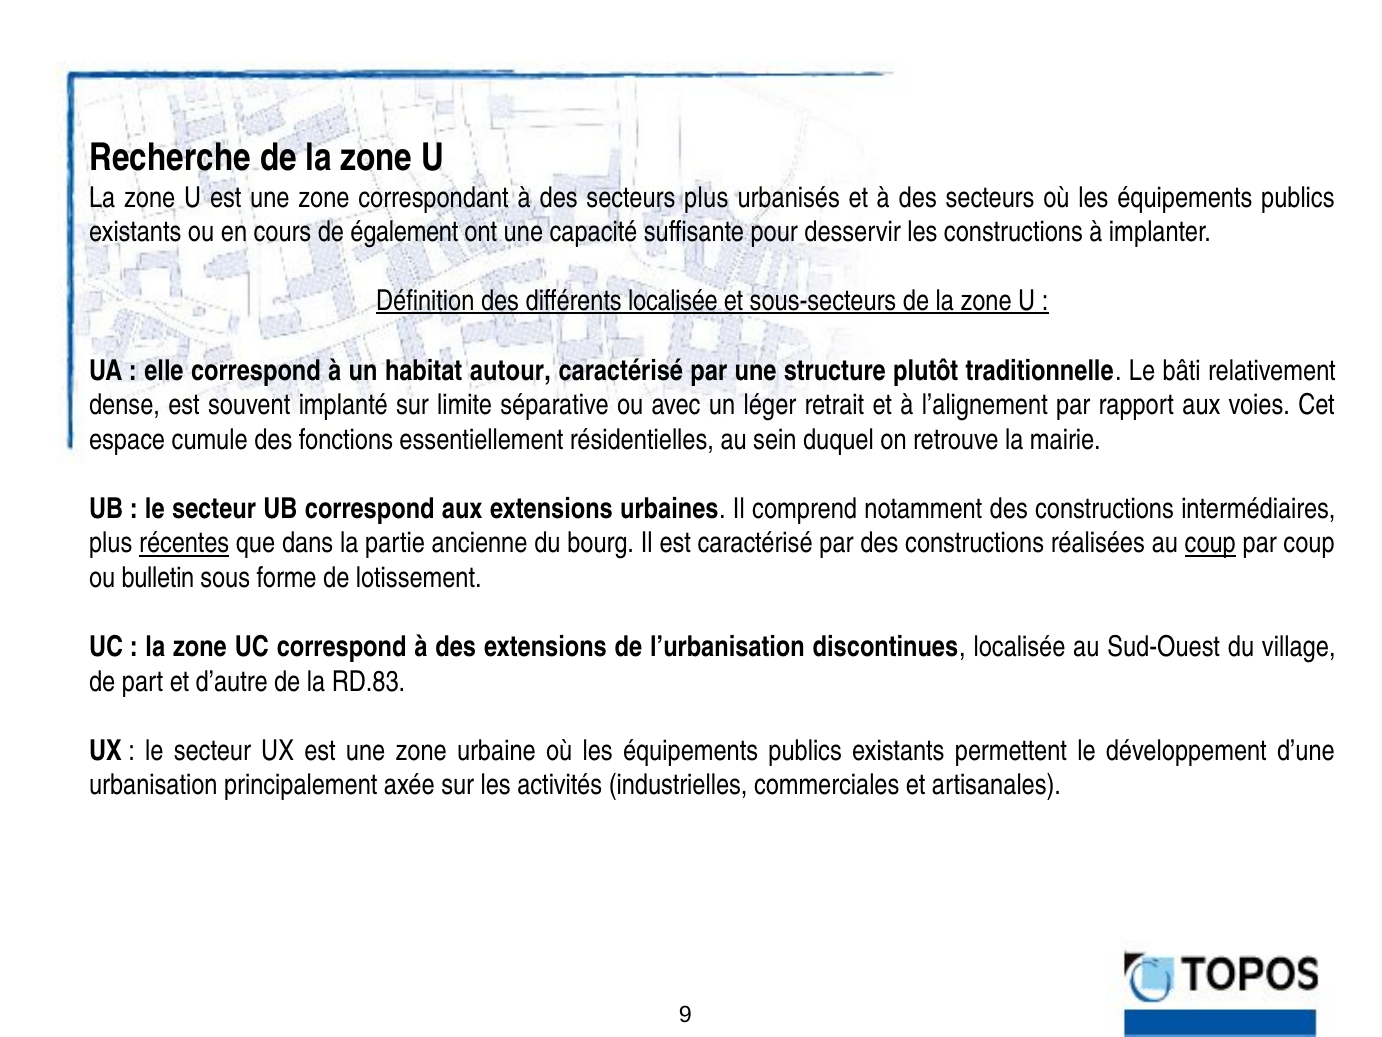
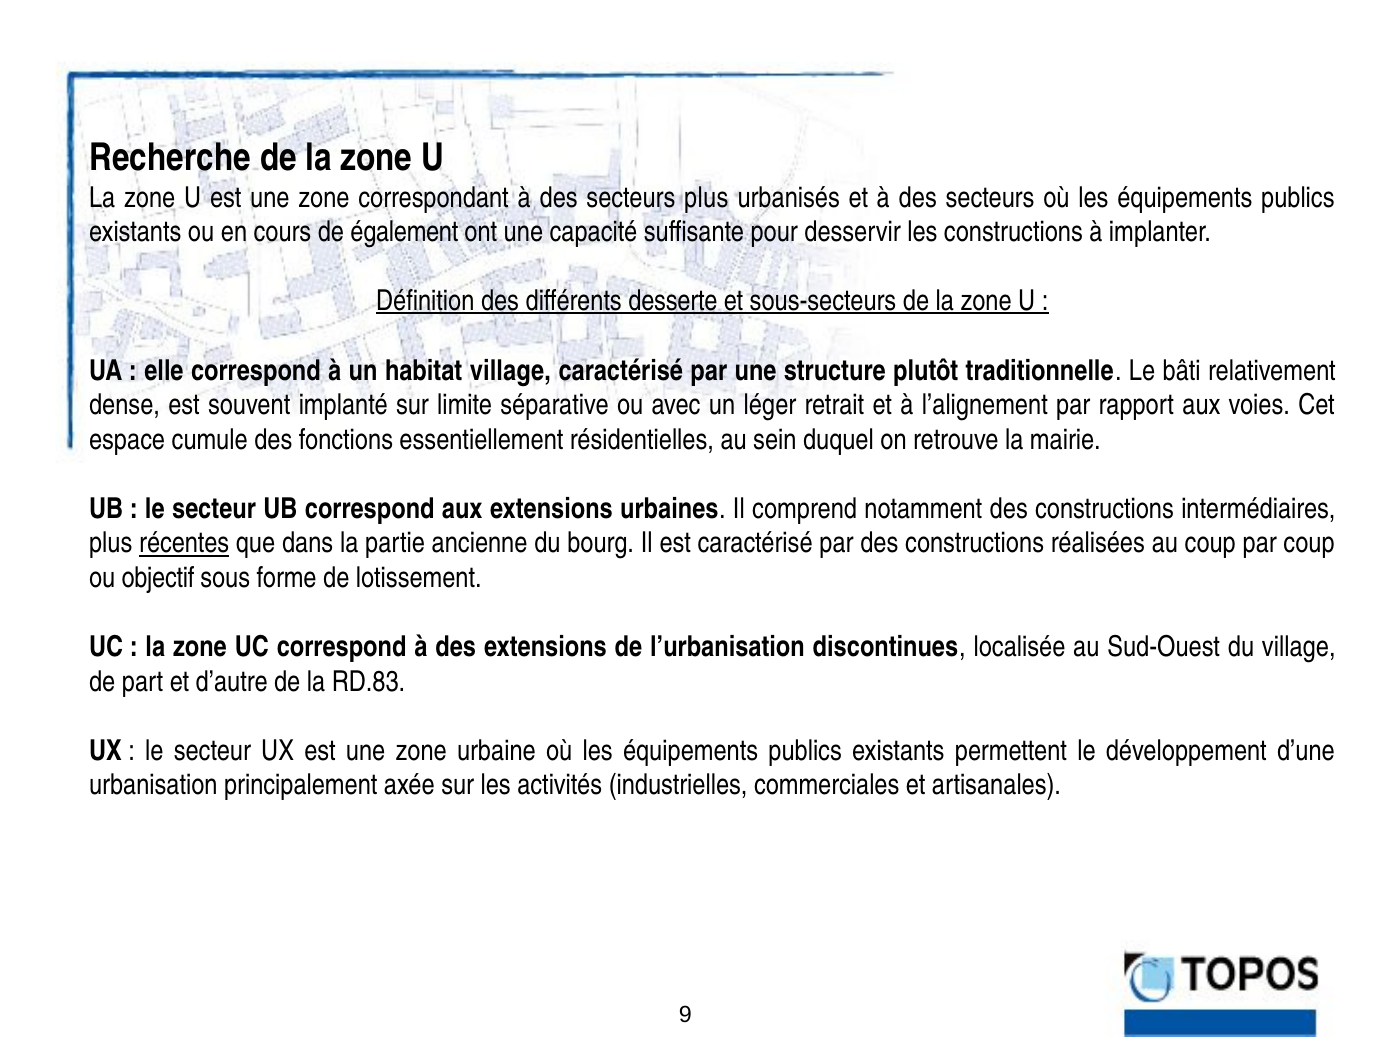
différents localisée: localisée -> desserte
habitat autour: autour -> village
coup at (1210, 543) underline: present -> none
bulletin: bulletin -> objectif
